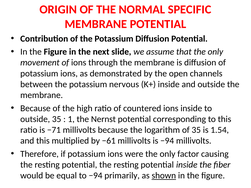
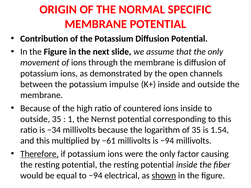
nervous: nervous -> impulse
−71: −71 -> −34
Therefore underline: none -> present
primarily: primarily -> electrical
